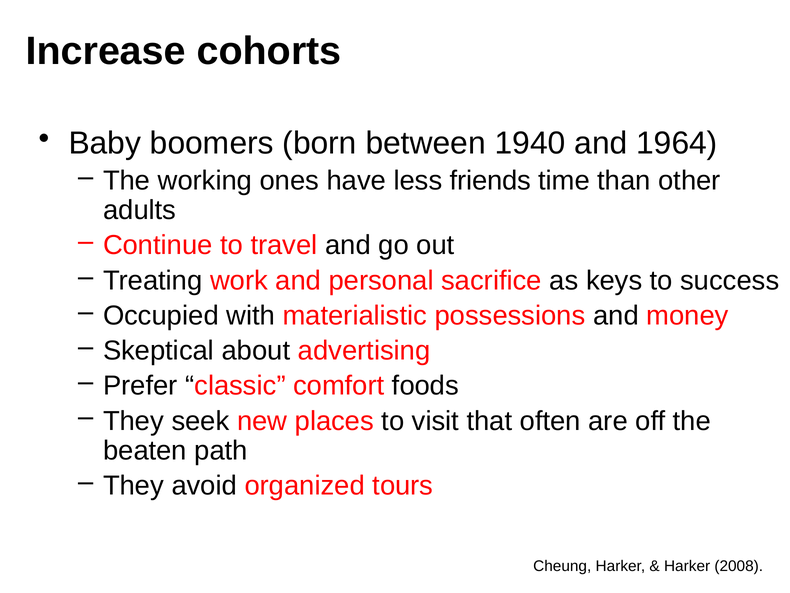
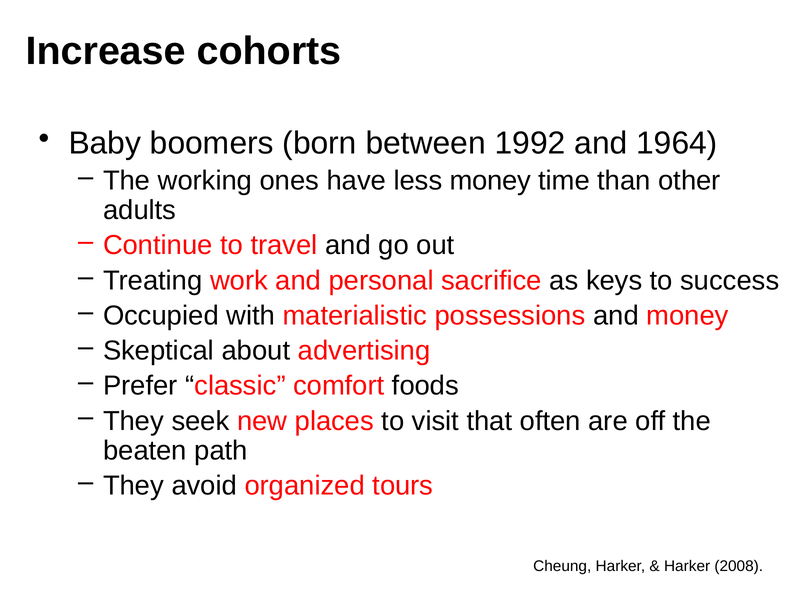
1940: 1940 -> 1992
less friends: friends -> money
